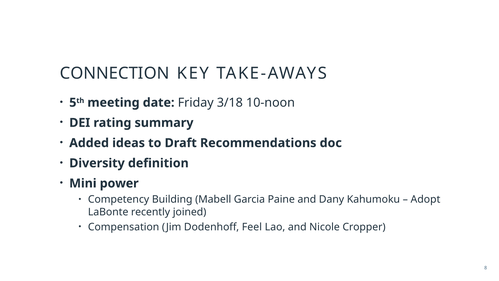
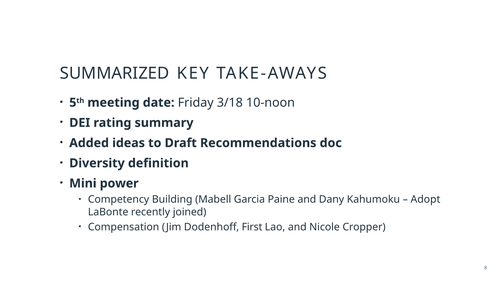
CONNECTION: CONNECTION -> SUMMARIZED
Feel: Feel -> First
